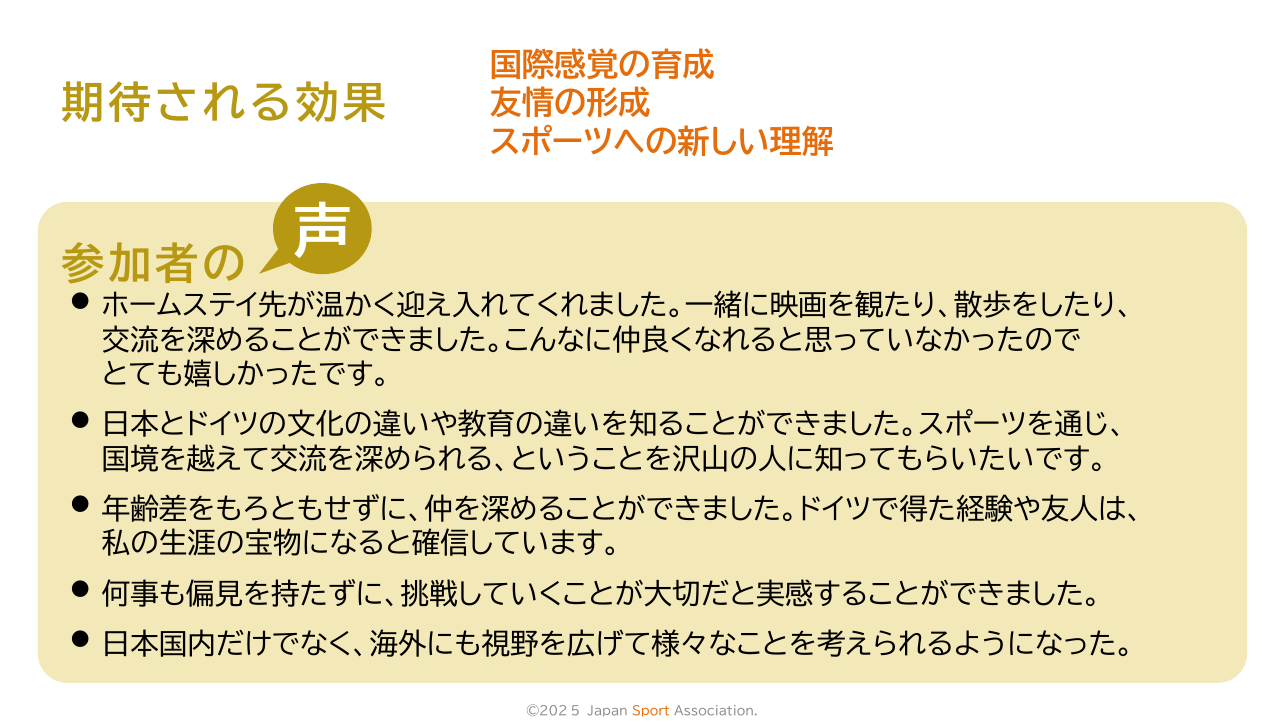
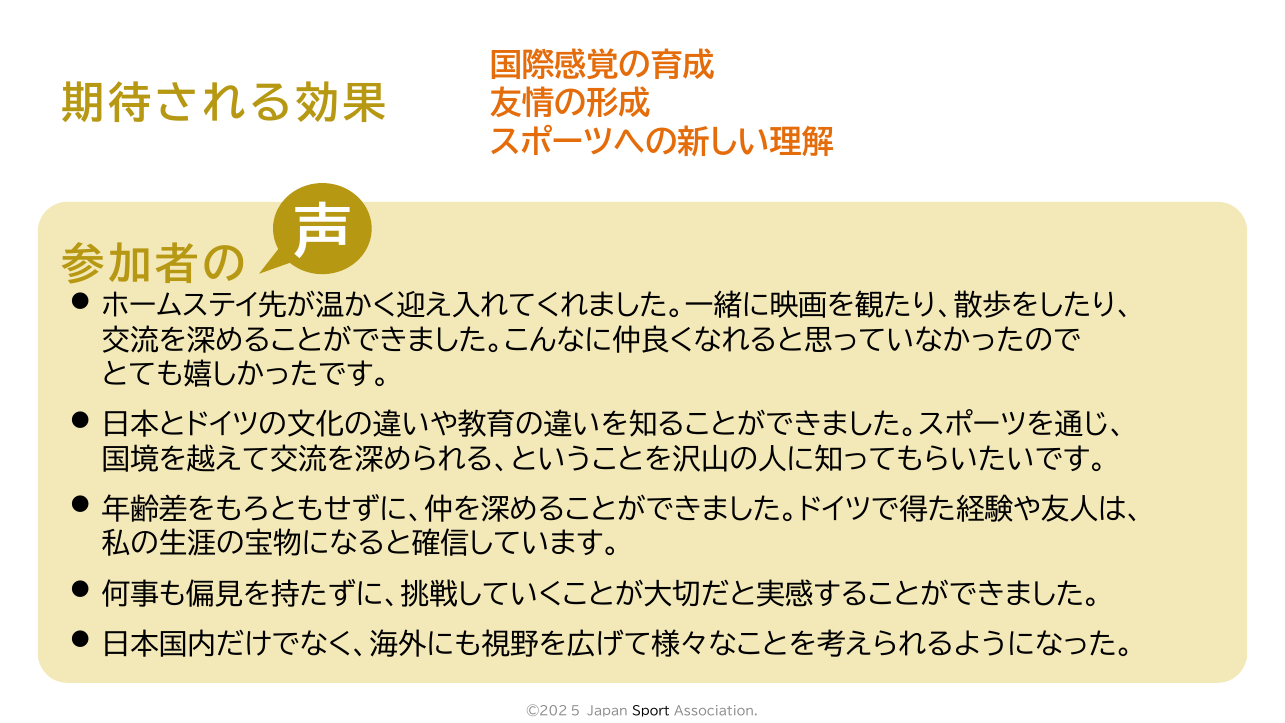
Sport colour: orange -> black
